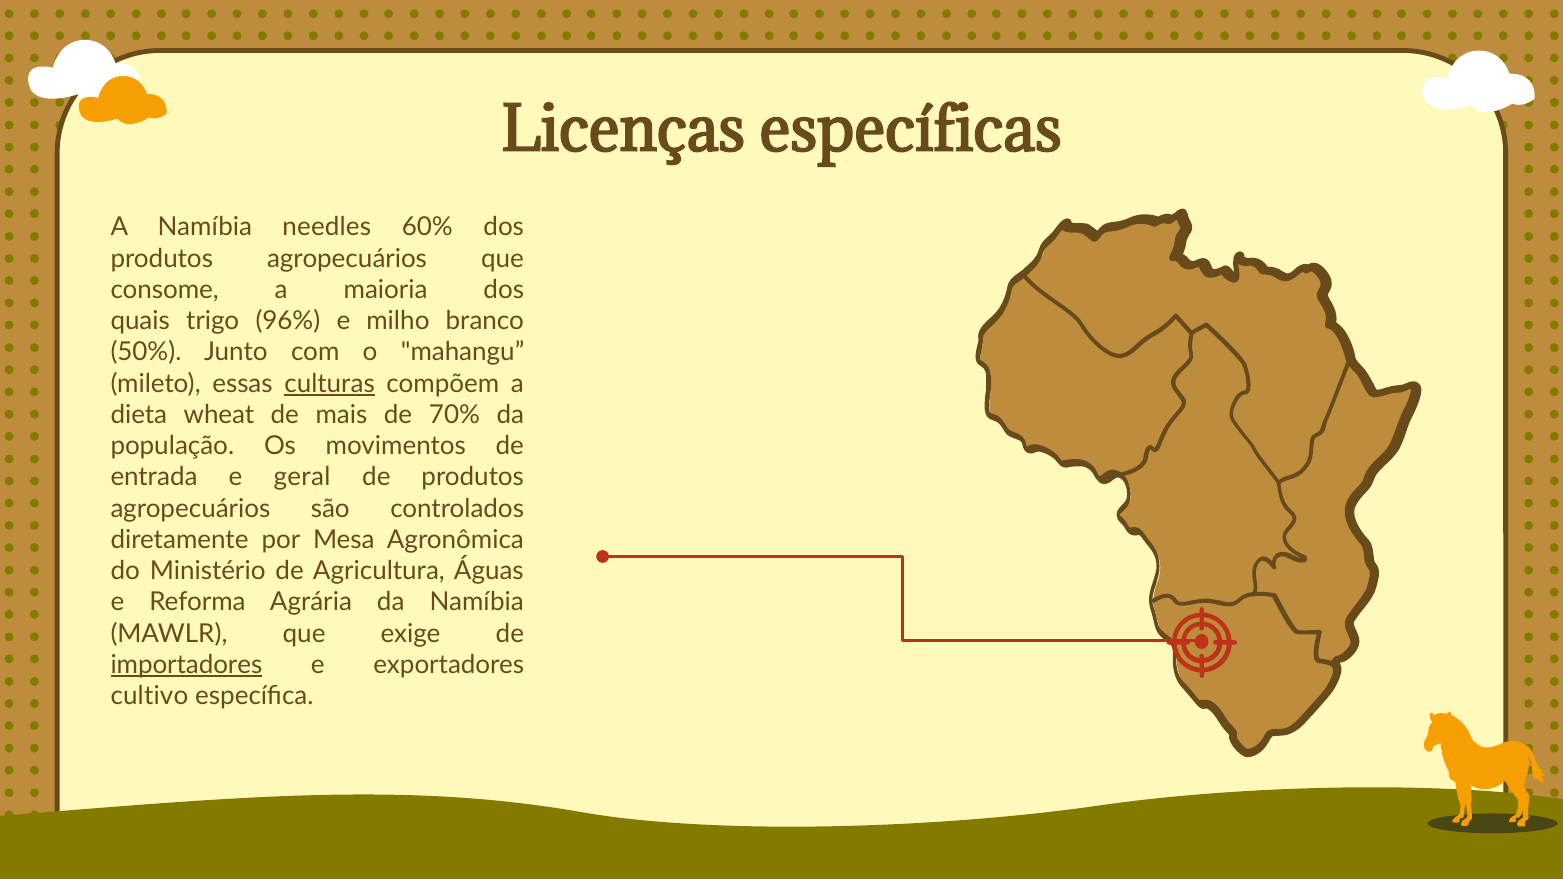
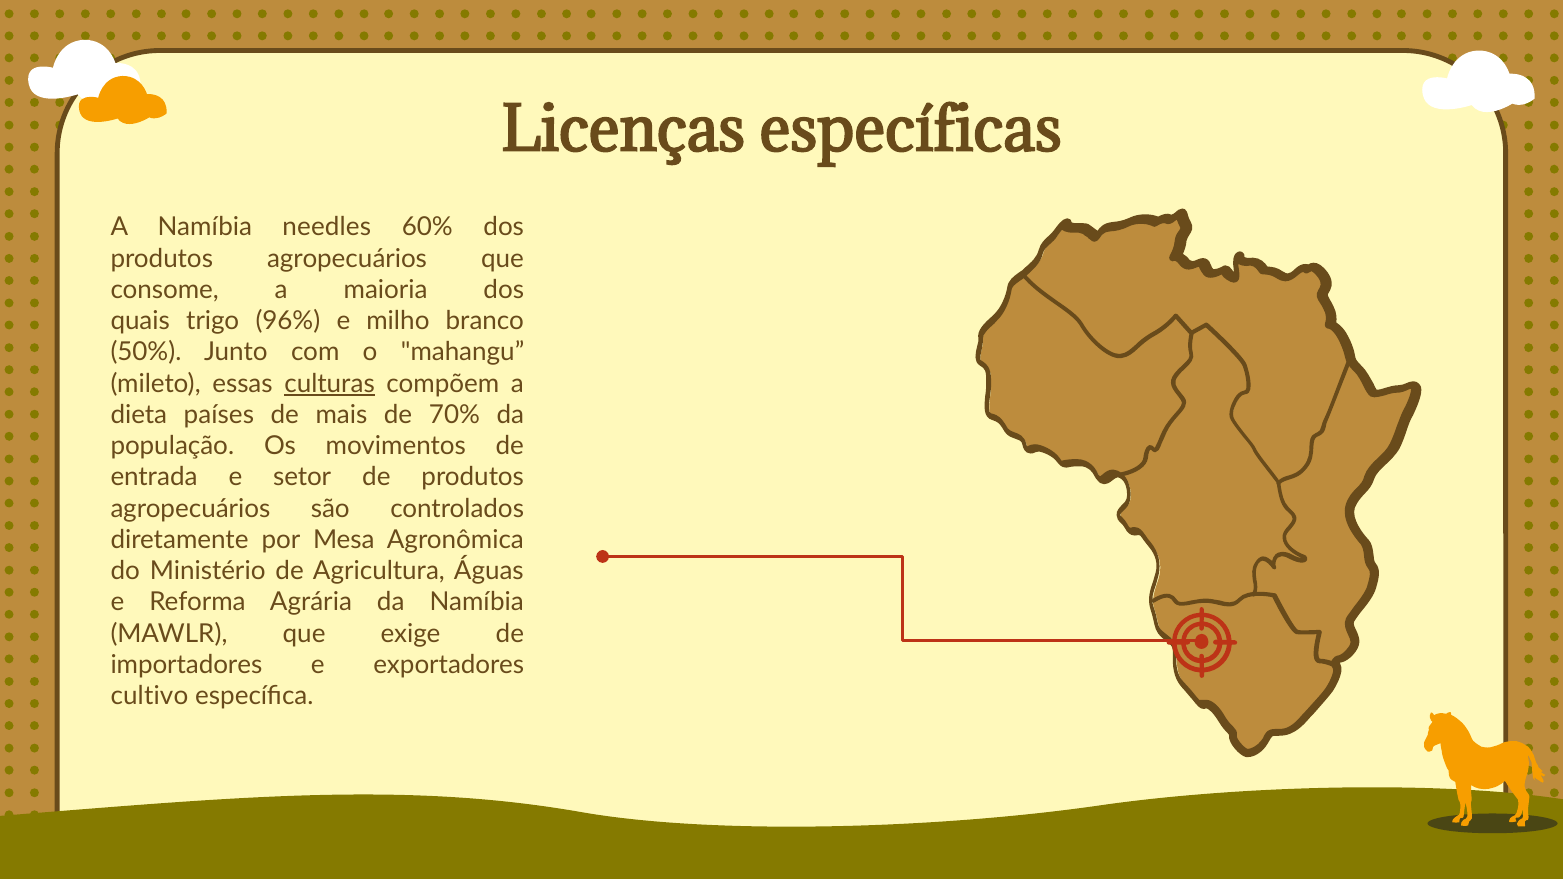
wheat: wheat -> países
geral: geral -> setor
importadores underline: present -> none
